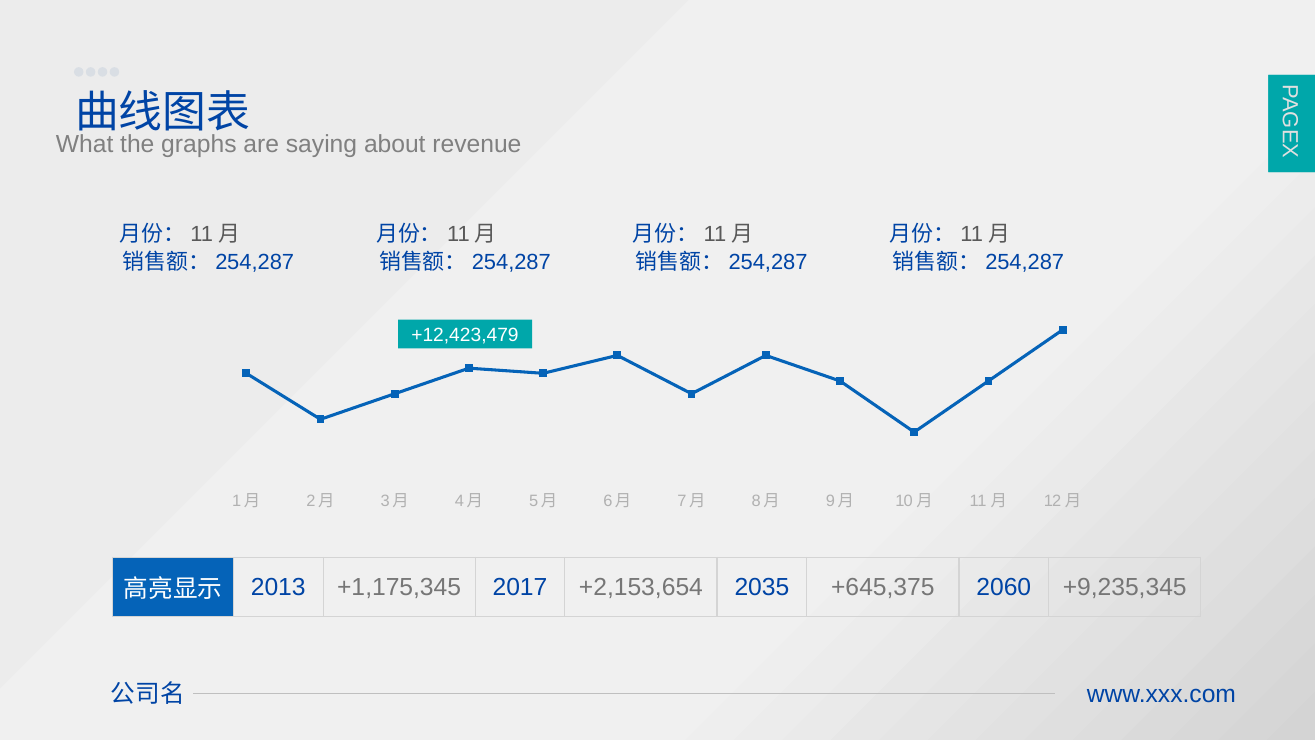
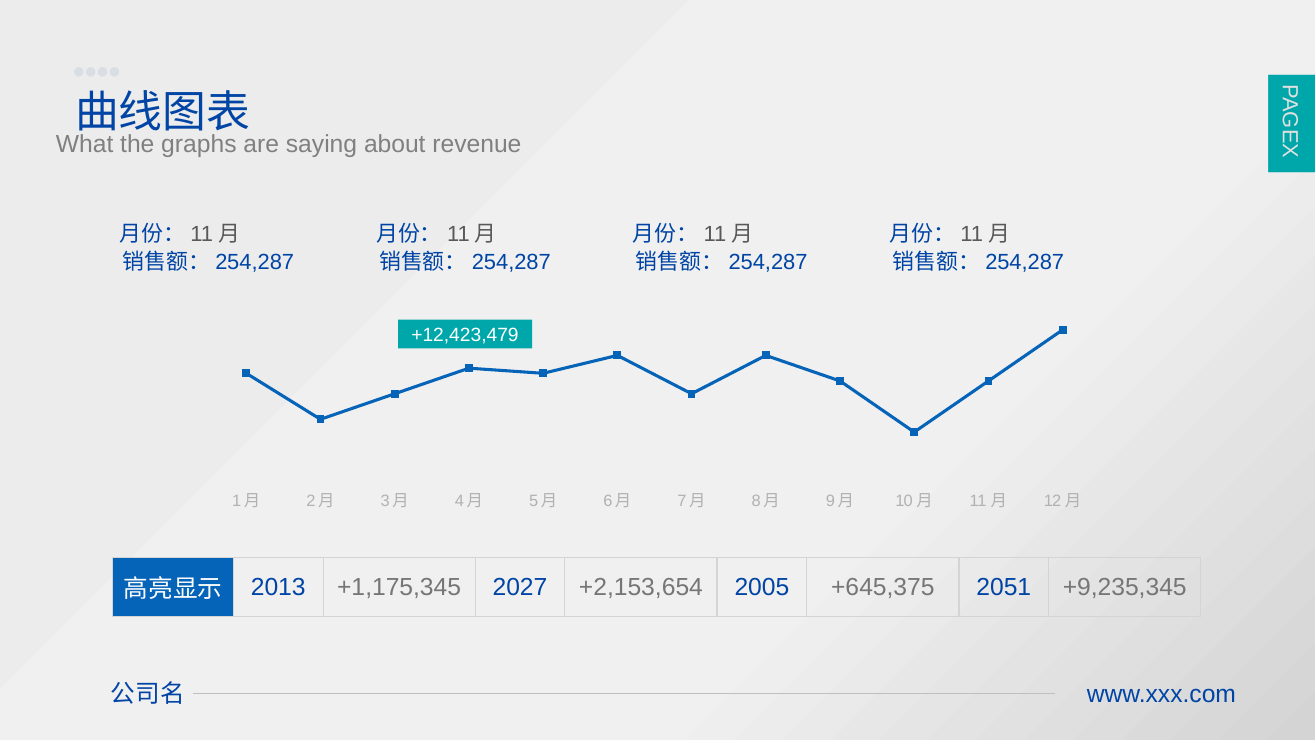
2017: 2017 -> 2027
2035: 2035 -> 2005
2060: 2060 -> 2051
